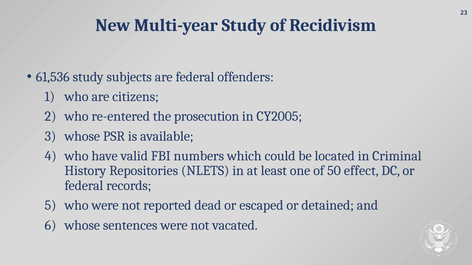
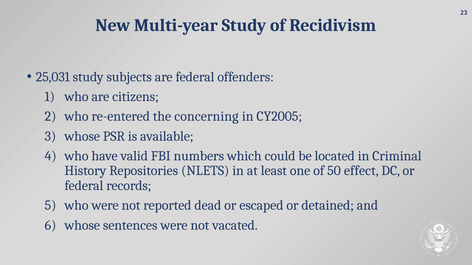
61,536: 61,536 -> 25,031
prosecution: prosecution -> concerning
